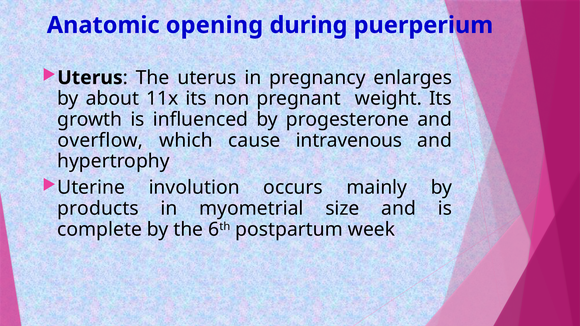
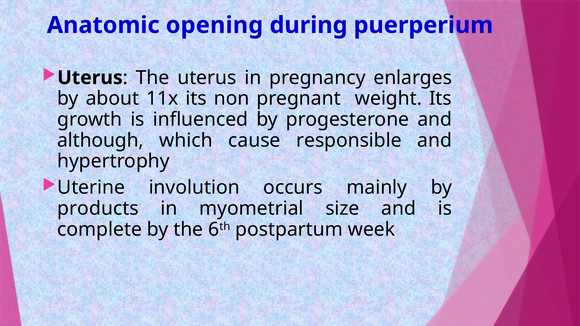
overflow: overflow -> although
intravenous: intravenous -> responsible
